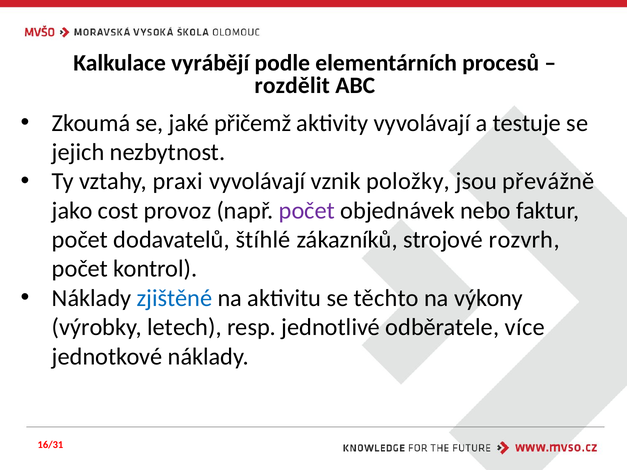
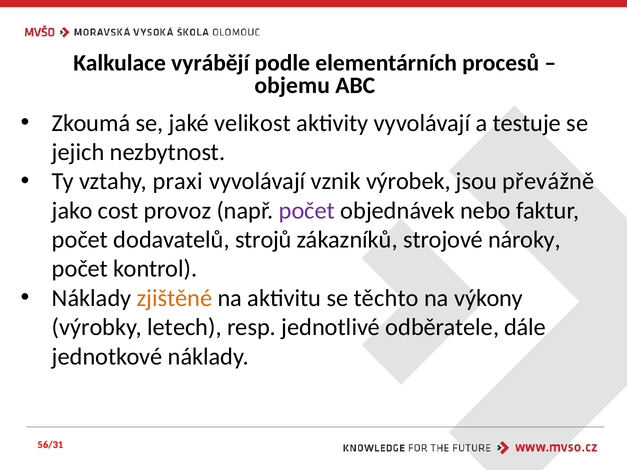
rozdělit: rozdělit -> objemu
přičemž: přičemž -> velikost
položky: položky -> výrobek
štíhlé: štíhlé -> strojů
rozvrh: rozvrh -> nároky
zjištěné colour: blue -> orange
více: více -> dále
16/31: 16/31 -> 56/31
